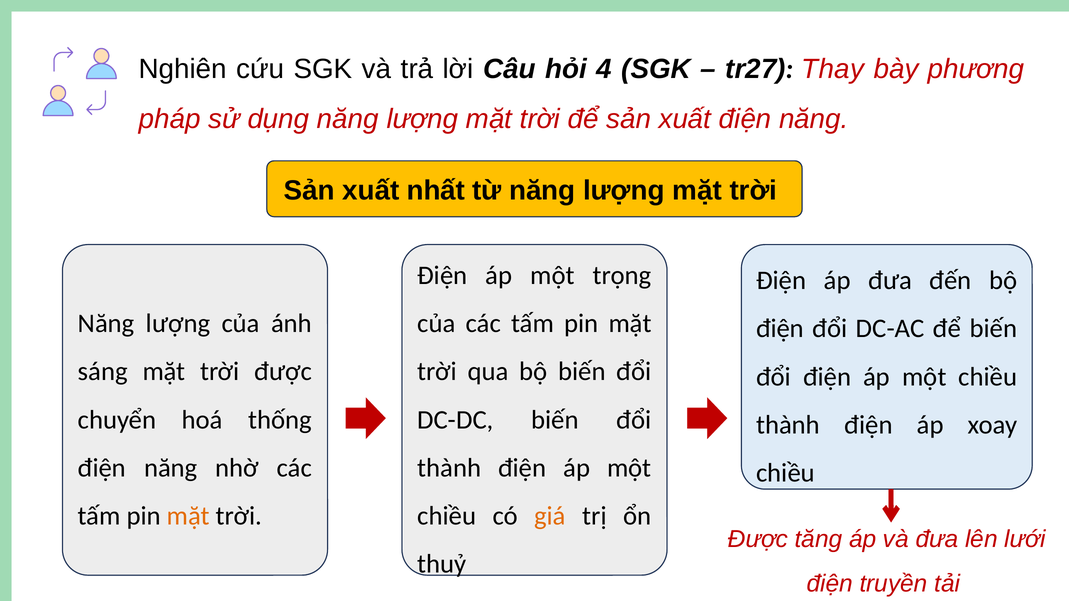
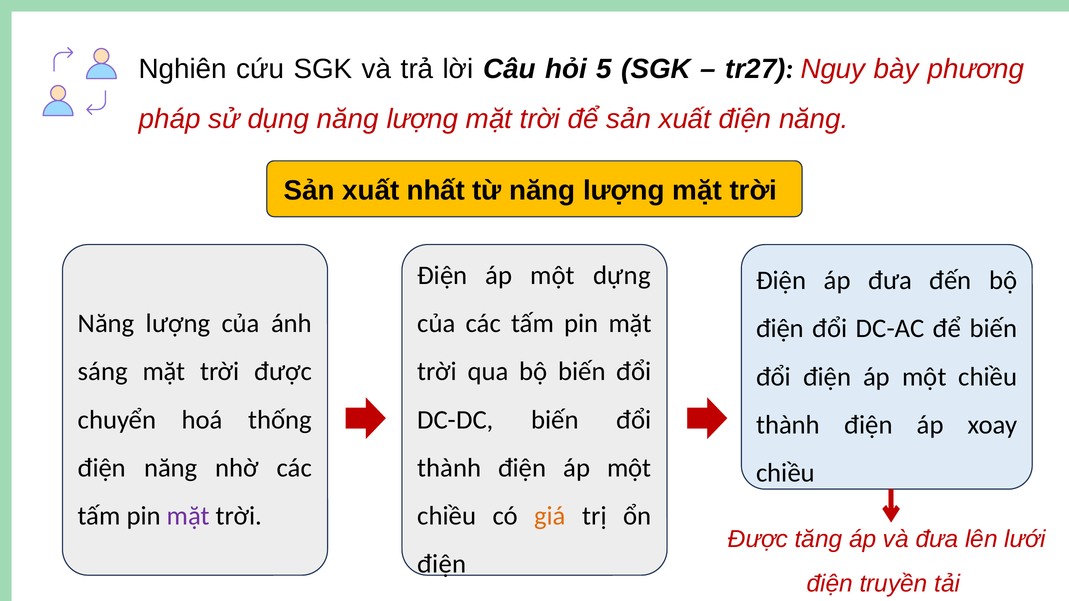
4: 4 -> 5
Thay: Thay -> Nguy
trọng: trọng -> dựng
mặt at (188, 516) colour: orange -> purple
thuỷ at (442, 564): thuỷ -> điện
